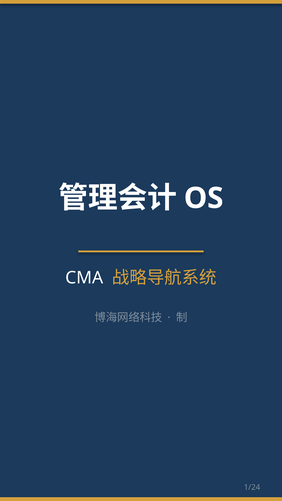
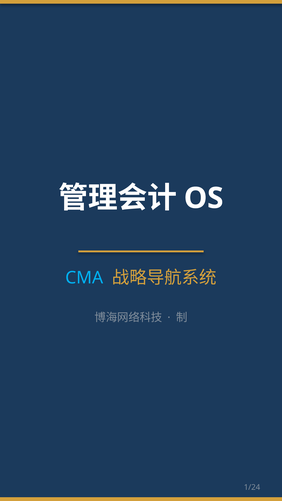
CMA colour: white -> light blue
